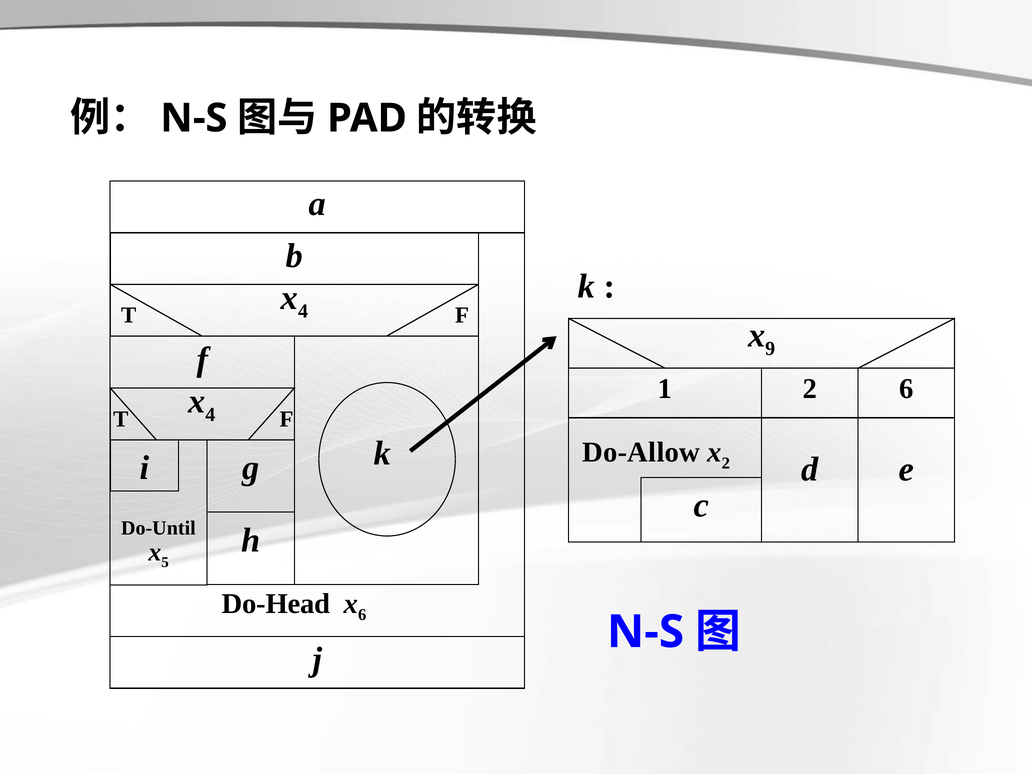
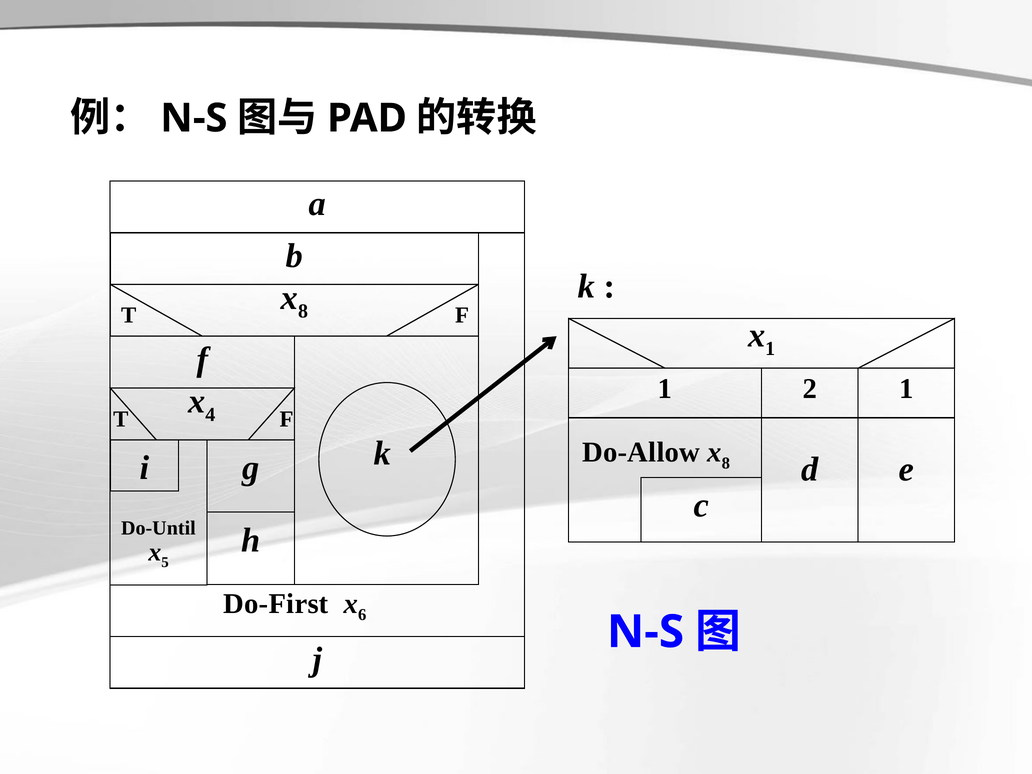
4 at (303, 311): 4 -> 8
9 at (770, 349): 9 -> 1
2 6: 6 -> 1
2 at (726, 463): 2 -> 8
Do-Head: Do-Head -> Do-First
